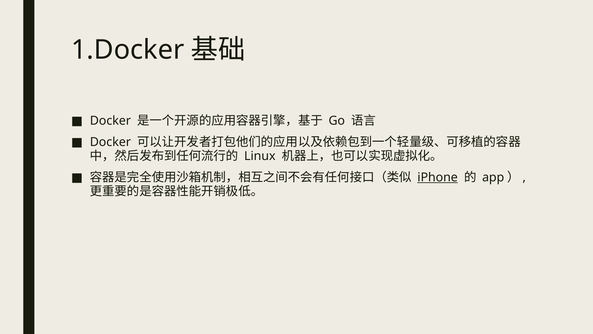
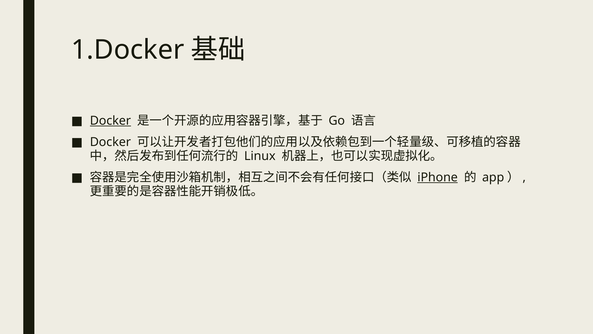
Docker at (110, 120) underline: none -> present
